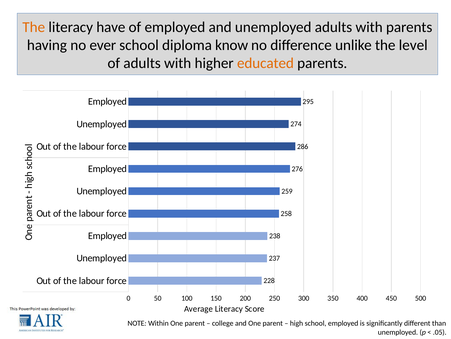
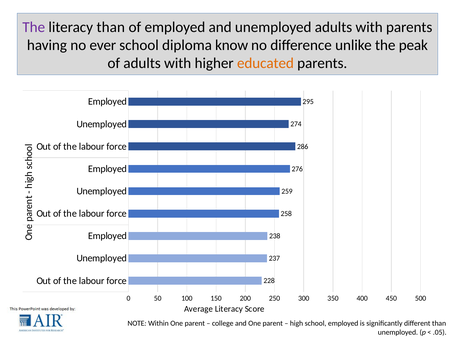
The at (34, 27) colour: orange -> purple
literacy have: have -> than
level: level -> peak
